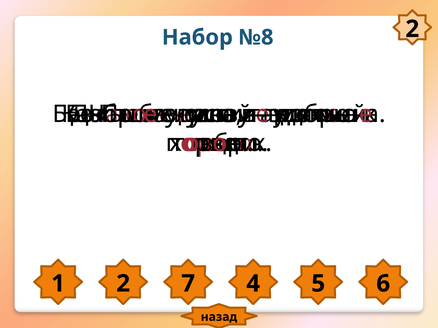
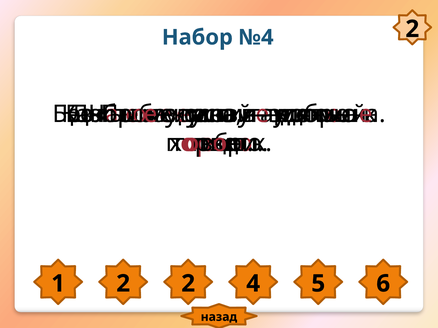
№8: №8 -> №4
2 7: 7 -> 2
